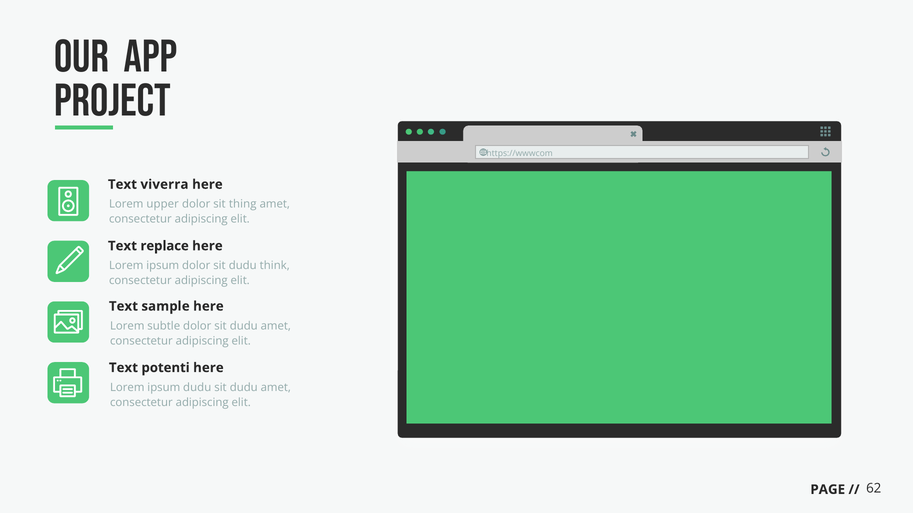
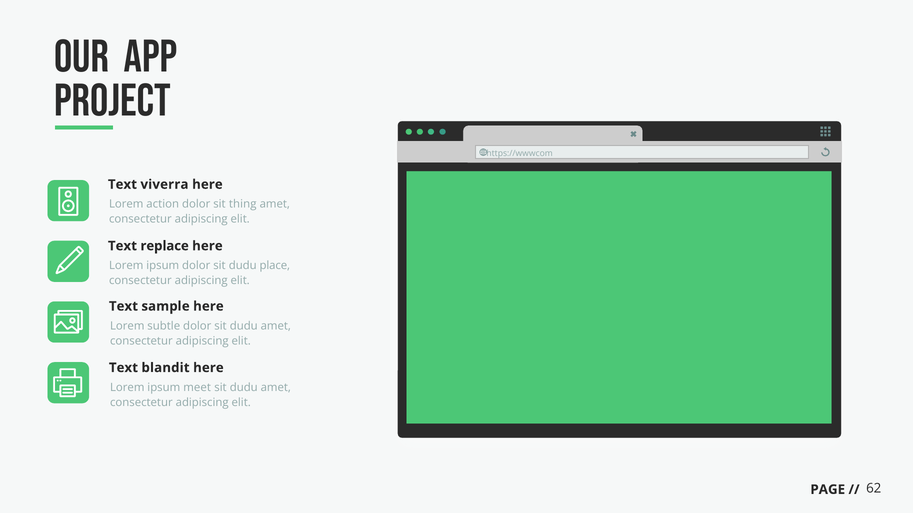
upper: upper -> action
think: think -> place
potenti: potenti -> blandit
ipsum dudu: dudu -> meet
